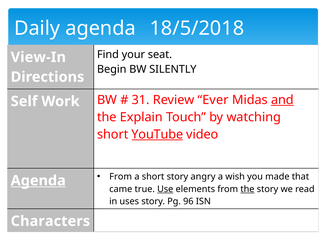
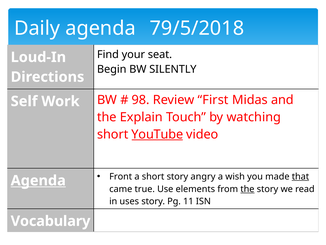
18/5/2018: 18/5/2018 -> 79/5/2018
View-In: View-In -> Loud-In
31: 31 -> 98
Ever: Ever -> First
and underline: present -> none
From at (121, 176): From -> Front
that underline: none -> present
Use underline: present -> none
96: 96 -> 11
Characters: Characters -> Vocabulary
